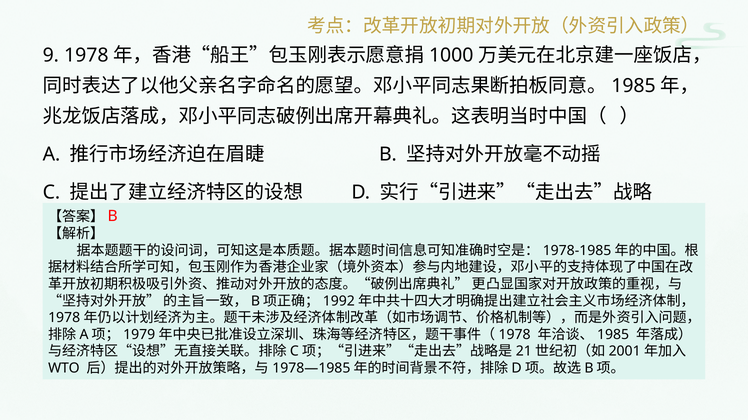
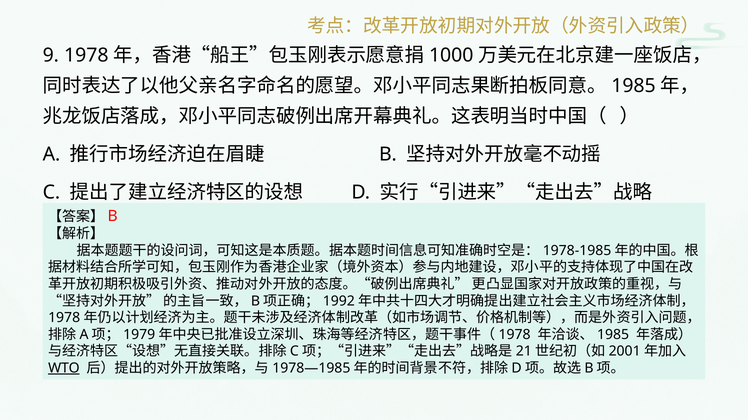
WTO underline: none -> present
